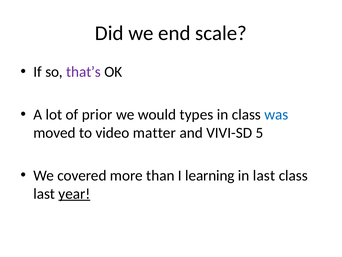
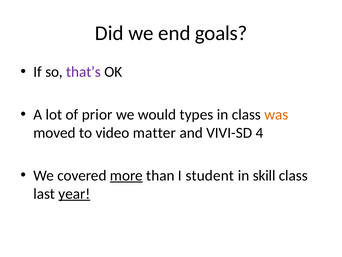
scale: scale -> goals
was colour: blue -> orange
5: 5 -> 4
more underline: none -> present
learning: learning -> student
in last: last -> skill
